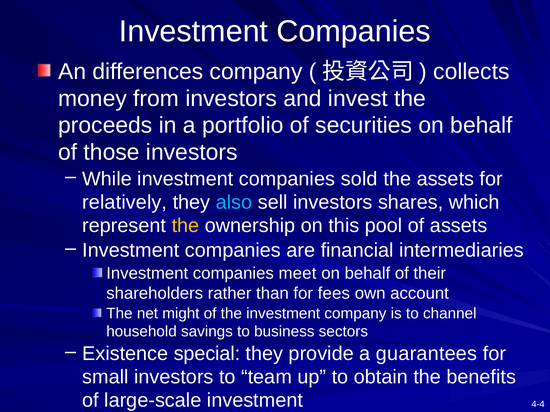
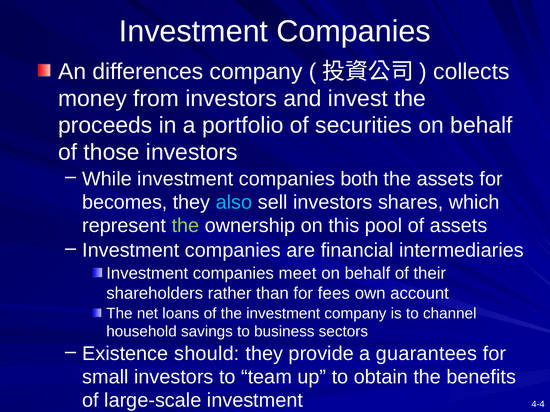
sold: sold -> both
relatively: relatively -> becomes
the at (185, 226) colour: yellow -> light green
might: might -> loans
special: special -> should
